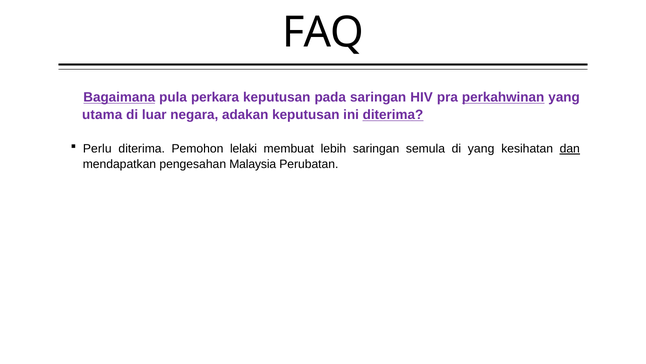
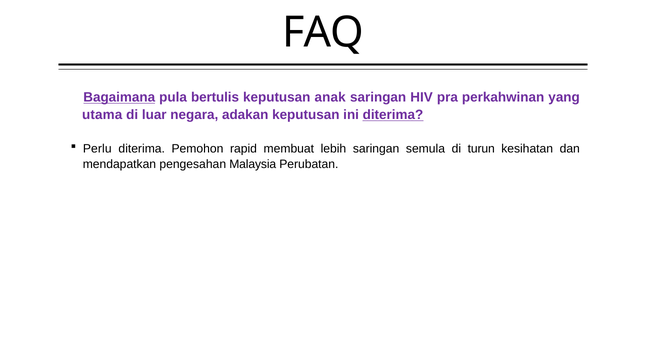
perkara: perkara -> bertulis
pada: pada -> anak
perkahwinan underline: present -> none
lelaki: lelaki -> rapid
di yang: yang -> turun
dan underline: present -> none
